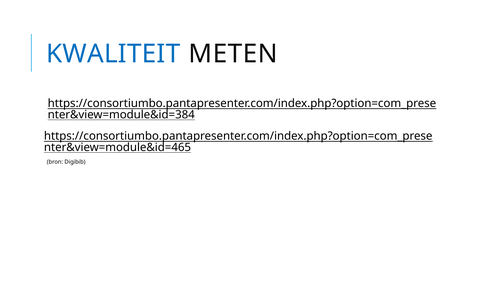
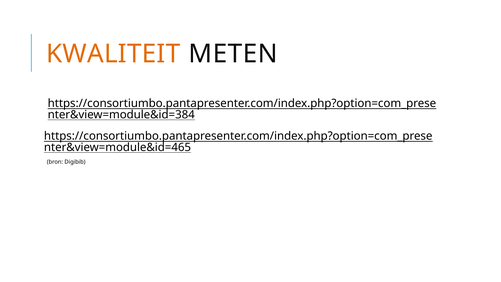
KWALITEIT colour: blue -> orange
